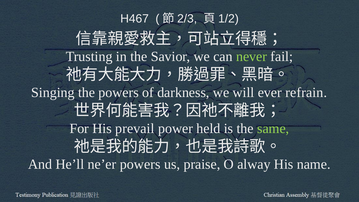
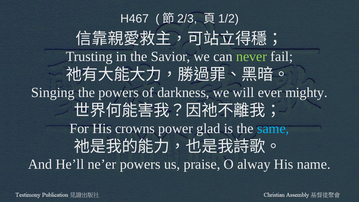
refrain: refrain -> mighty
prevail: prevail -> crowns
held: held -> glad
same colour: light green -> light blue
